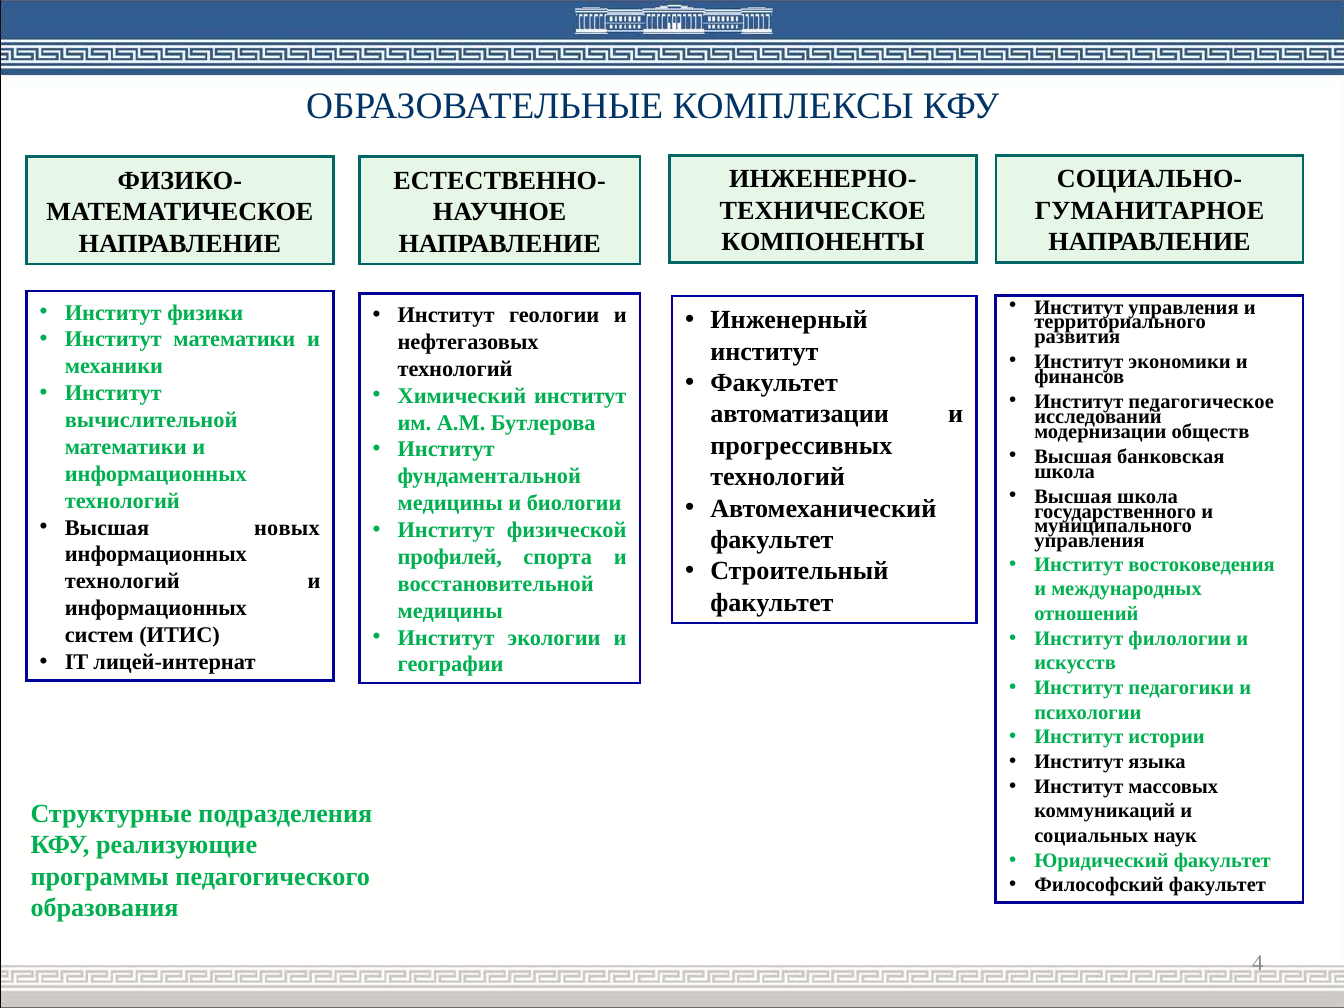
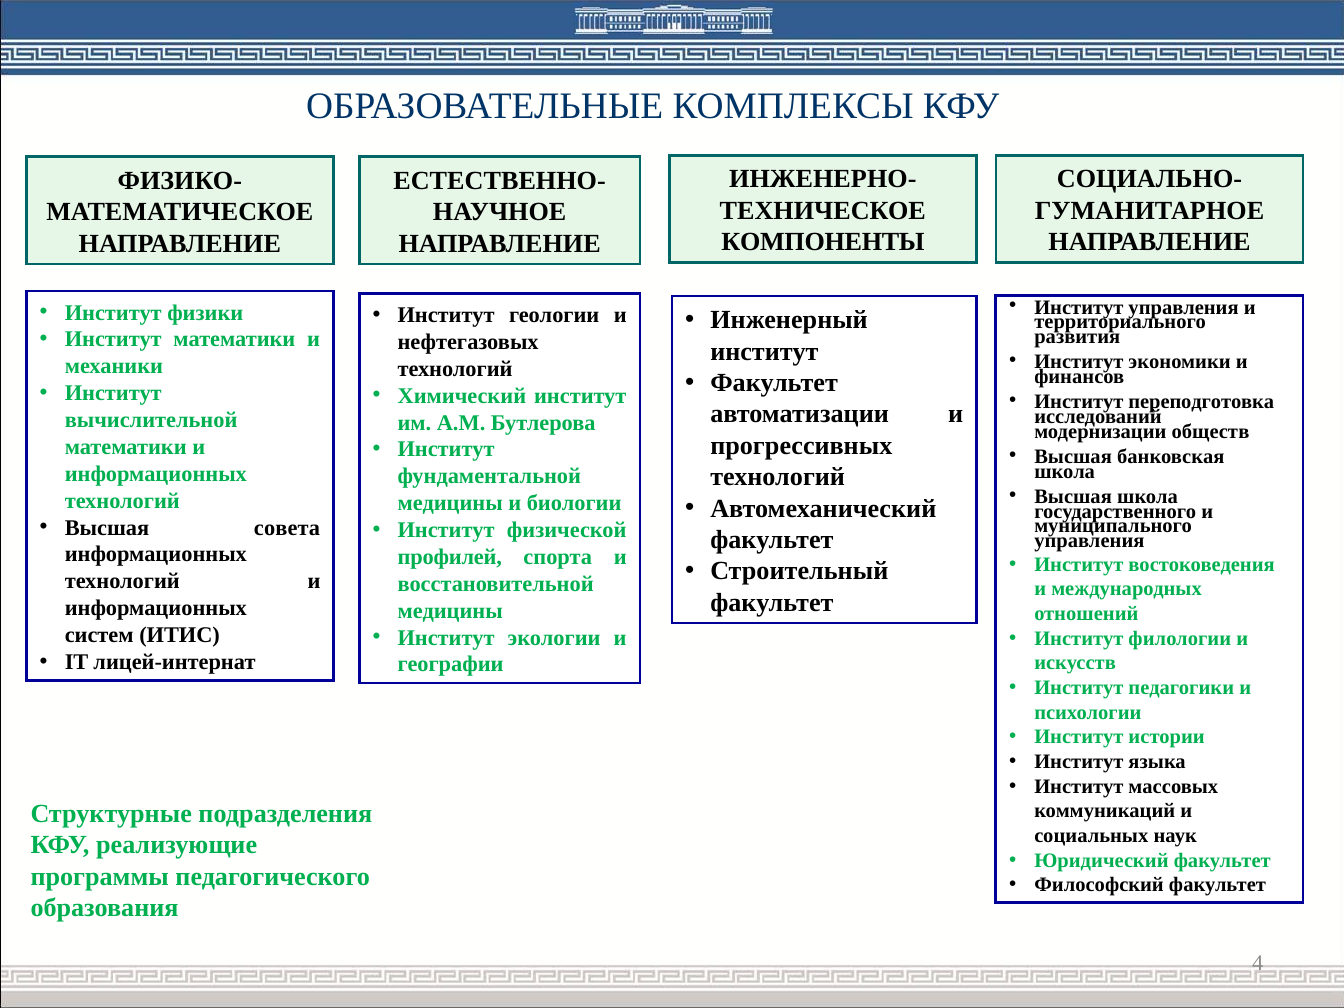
педагогическое: педагогическое -> переподготовка
новых: новых -> совета
